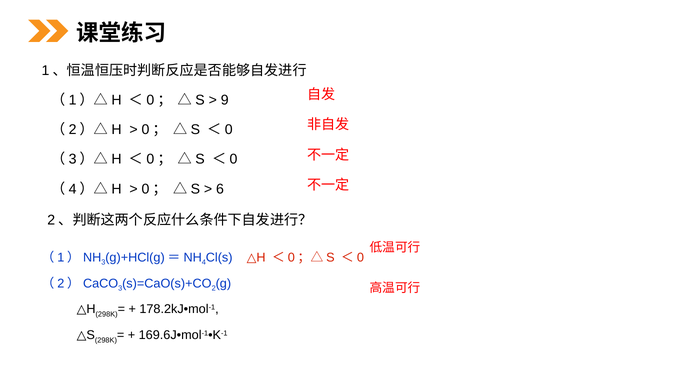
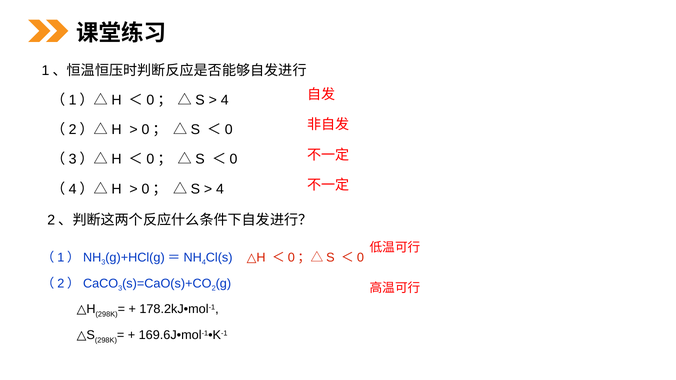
9 at (225, 100): 9 -> 4
6 at (220, 189): 6 -> 4
